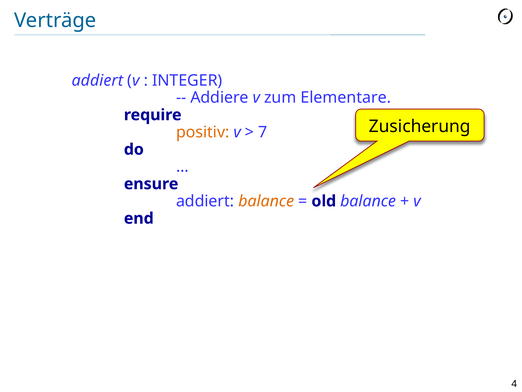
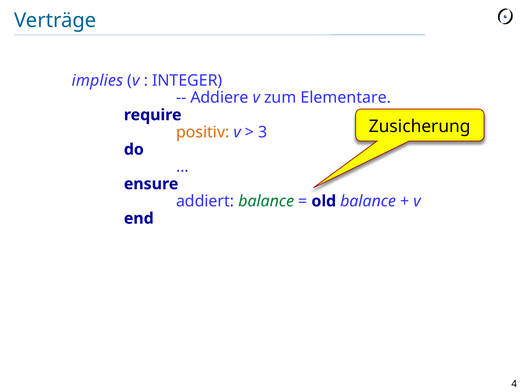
addiert at (97, 80): addiert -> implies
7: 7 -> 3
balance at (266, 201) colour: orange -> green
